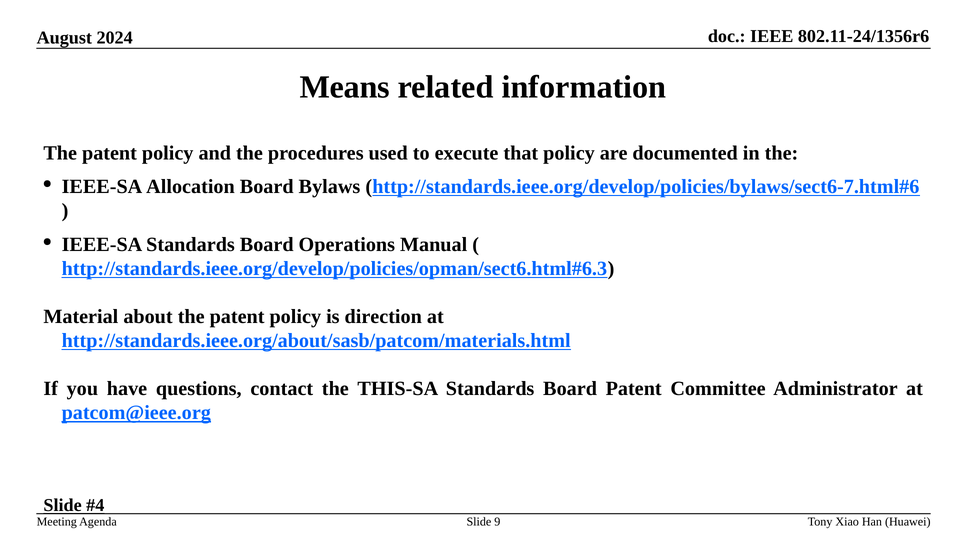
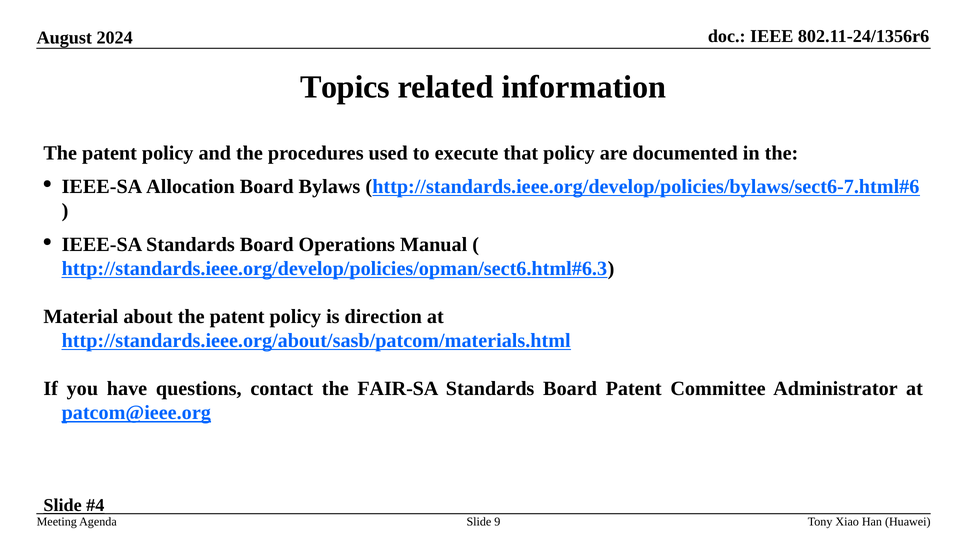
Means: Means -> Topics
THIS-SA: THIS-SA -> FAIR-SA
